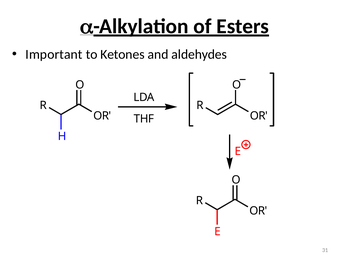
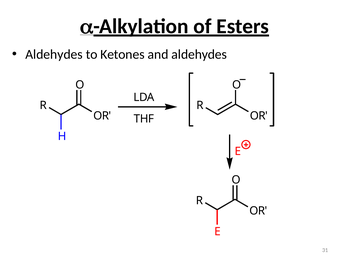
Important at (54, 54): Important -> Aldehydes
